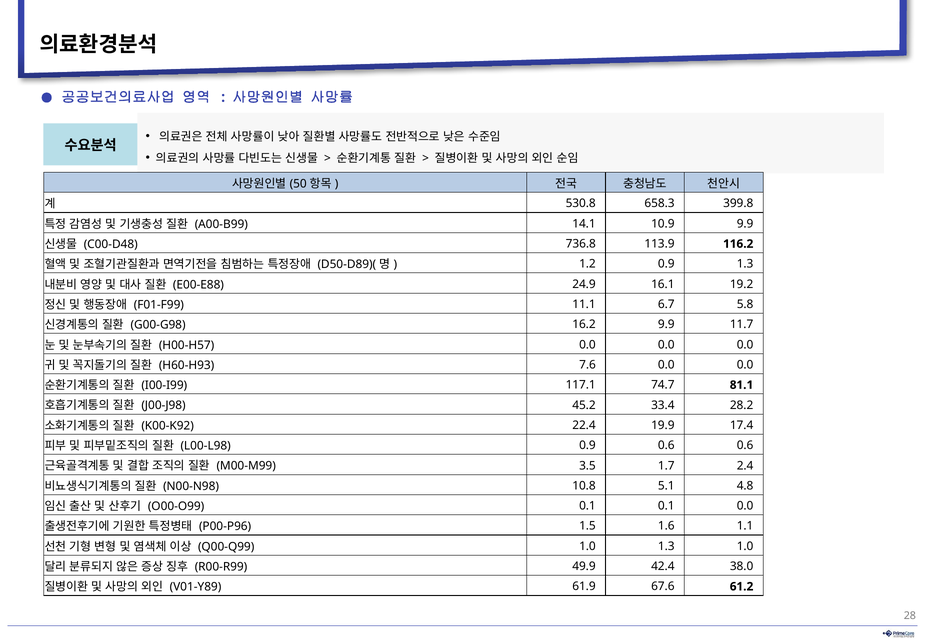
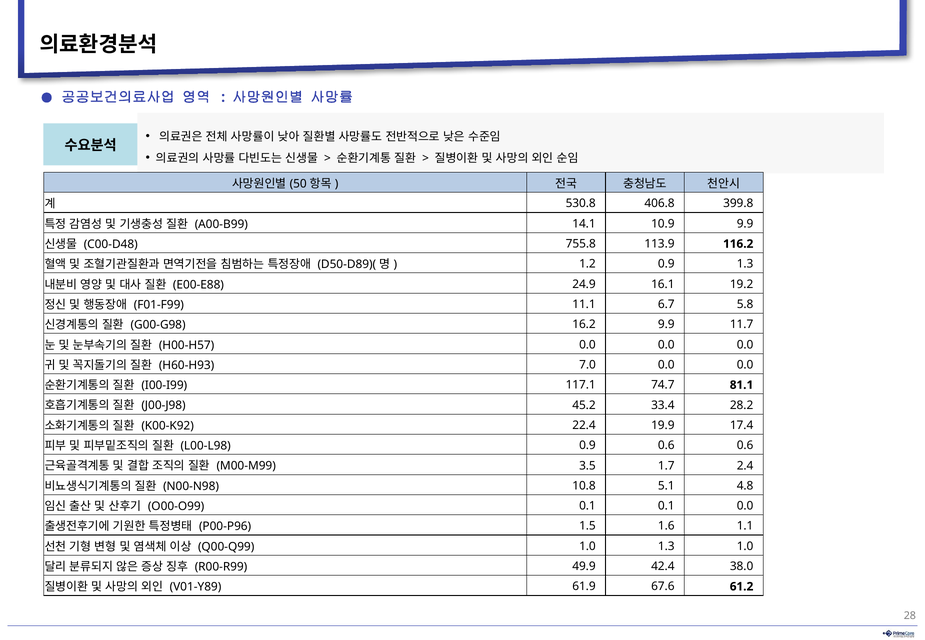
658.3: 658.3 -> 406.8
736.8: 736.8 -> 755.8
7.6: 7.6 -> 7.0
